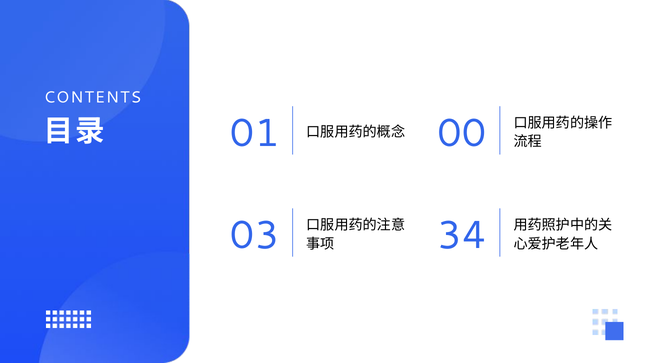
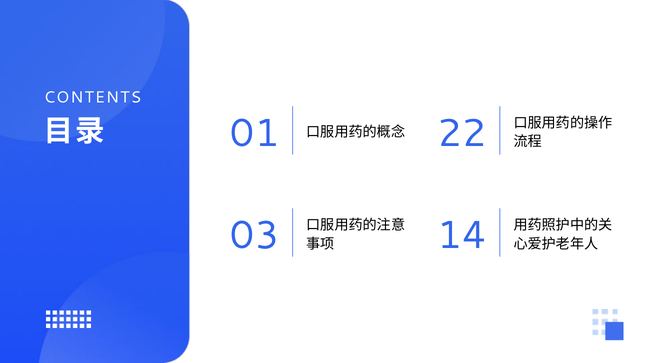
00: 00 -> 22
34: 34 -> 14
